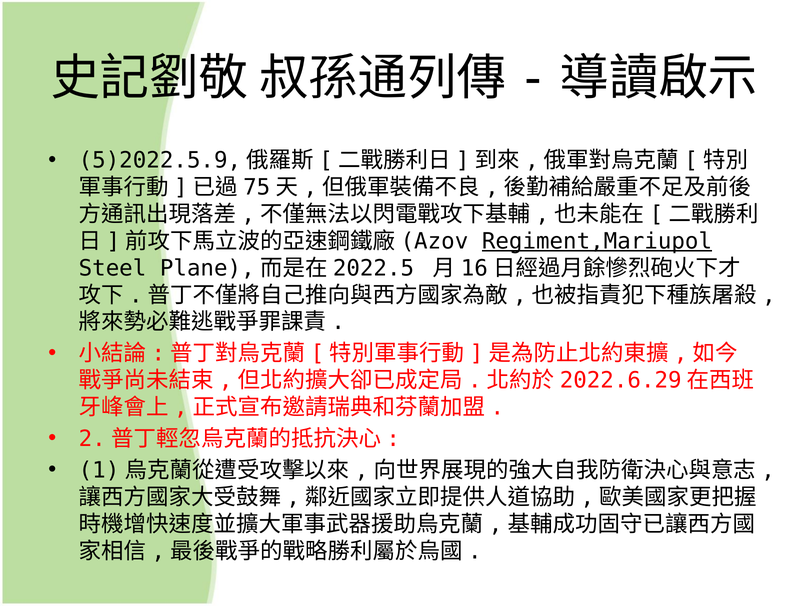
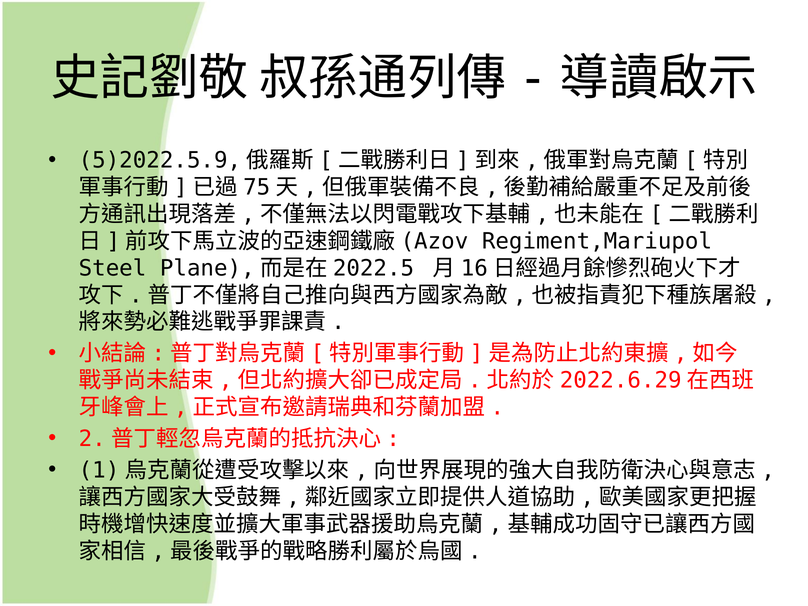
Regiment,Mariupol underline: present -> none
